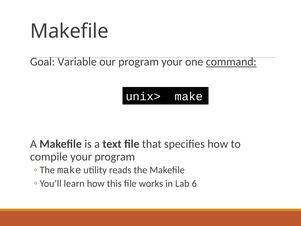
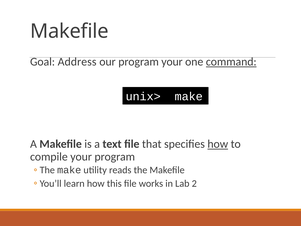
Variable: Variable -> Address
how at (218, 144) underline: none -> present
6: 6 -> 2
